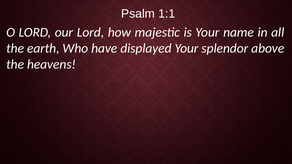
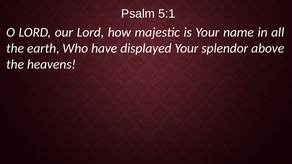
1:1: 1:1 -> 5:1
